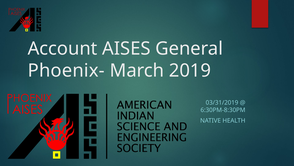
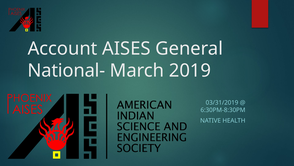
Phoenix-: Phoenix- -> National-
